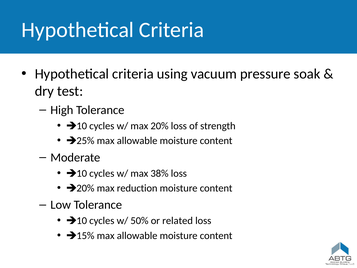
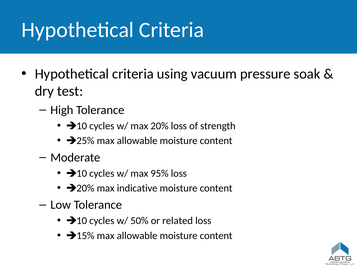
38%: 38% -> 95%
reduction: reduction -> indicative
